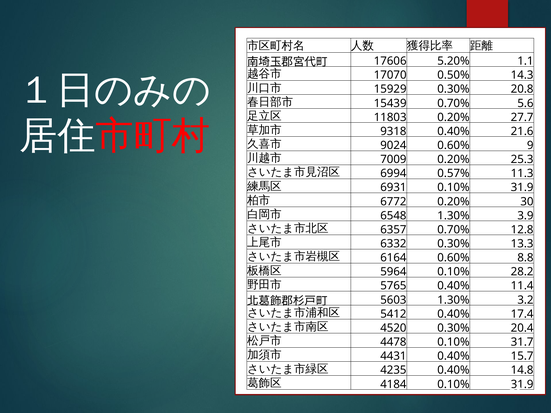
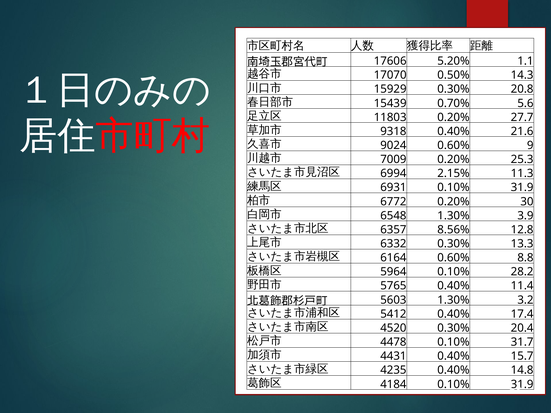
0.57%: 0.57% -> 2.15%
6357 0.70%: 0.70% -> 8.56%
